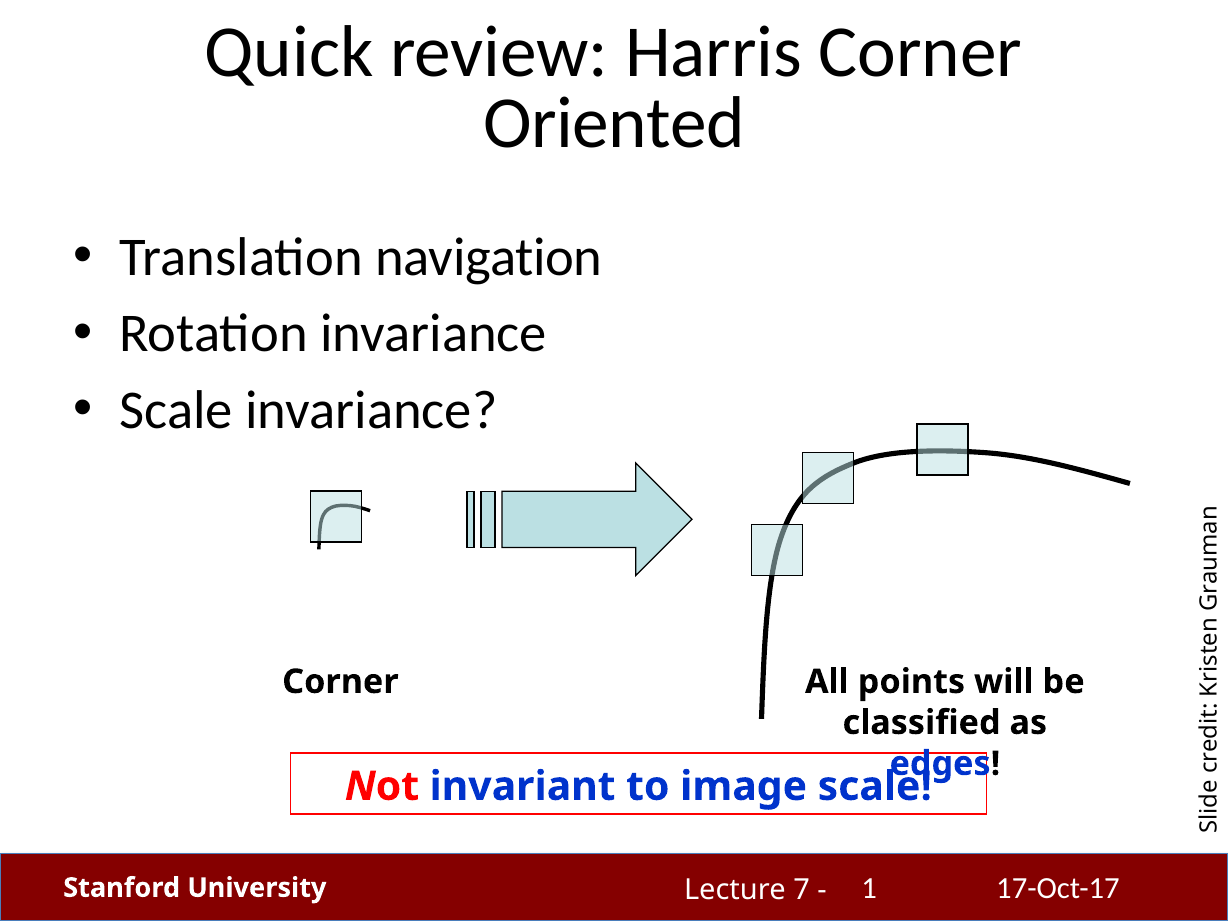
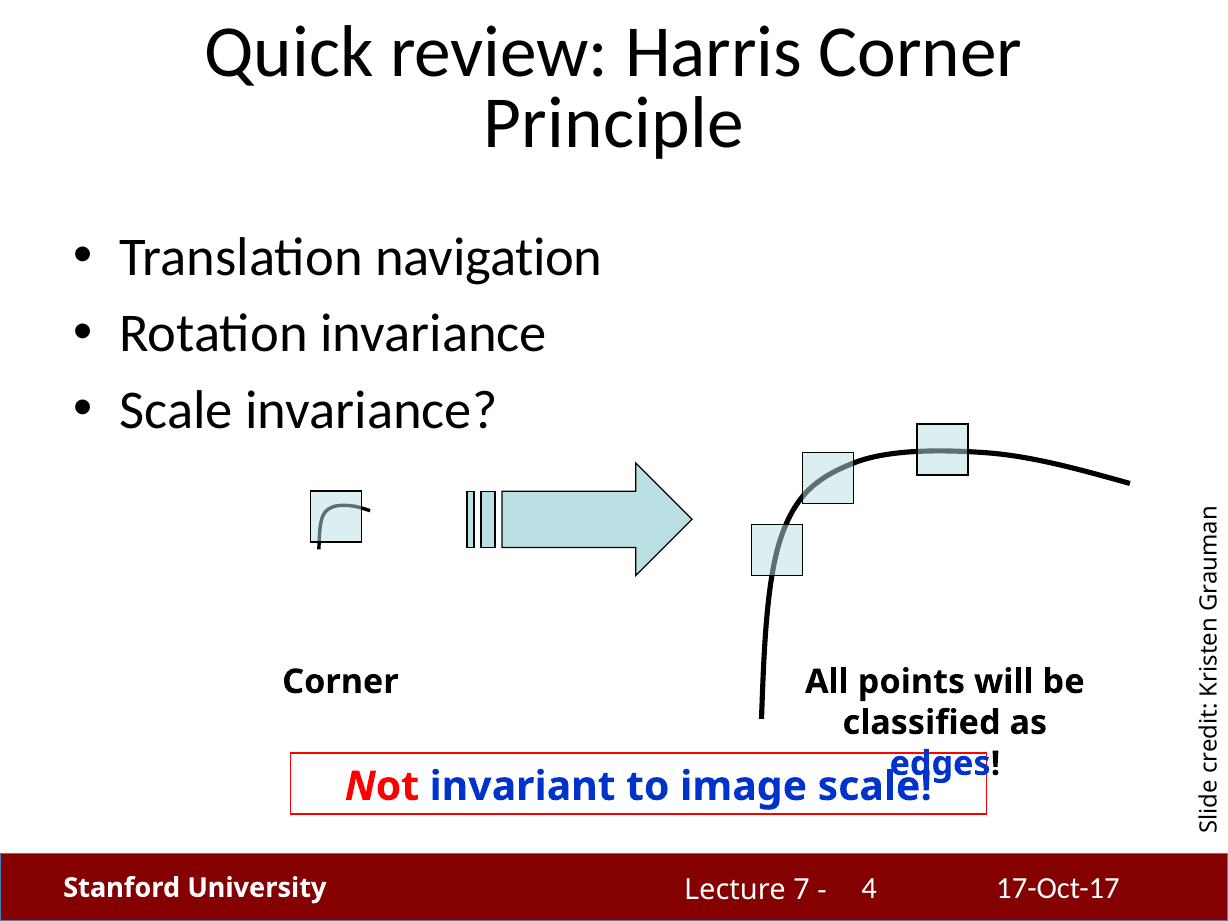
Oriented: Oriented -> Principle
1: 1 -> 4
